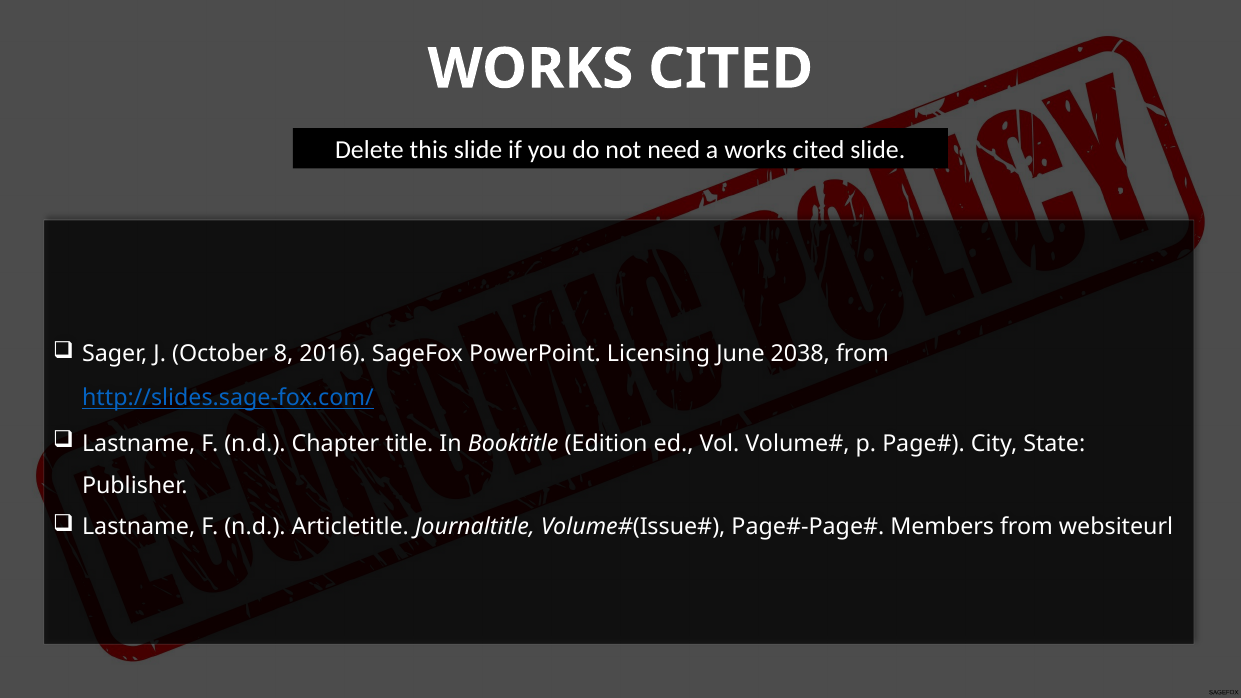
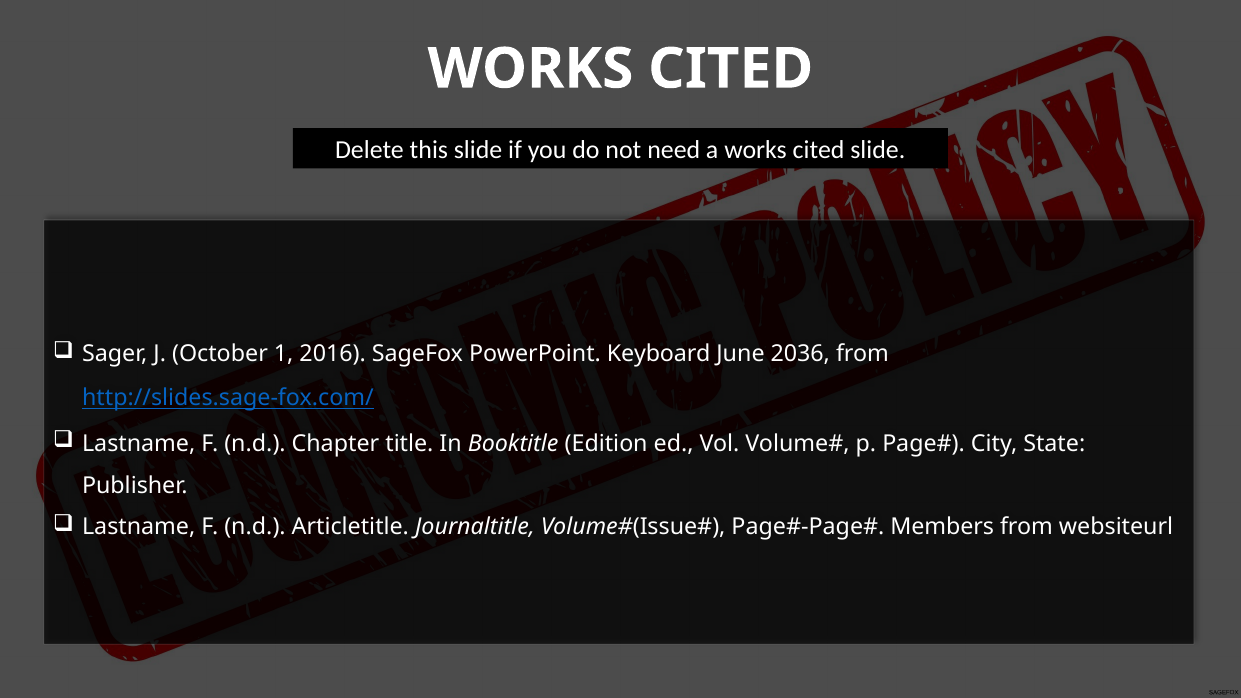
8: 8 -> 1
Licensing: Licensing -> Keyboard
2038: 2038 -> 2036
